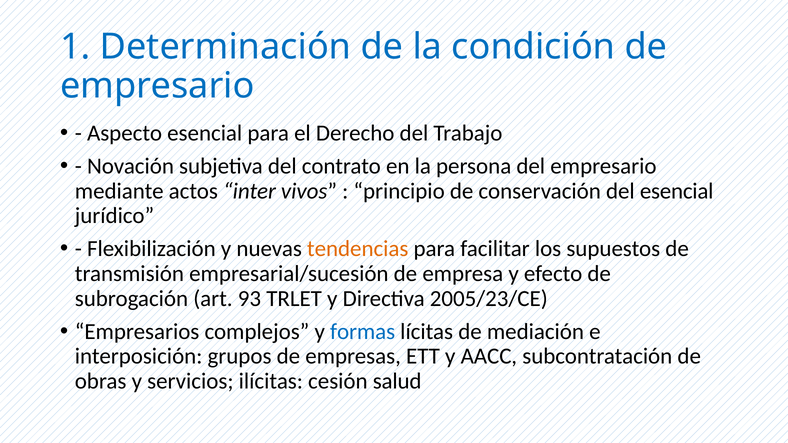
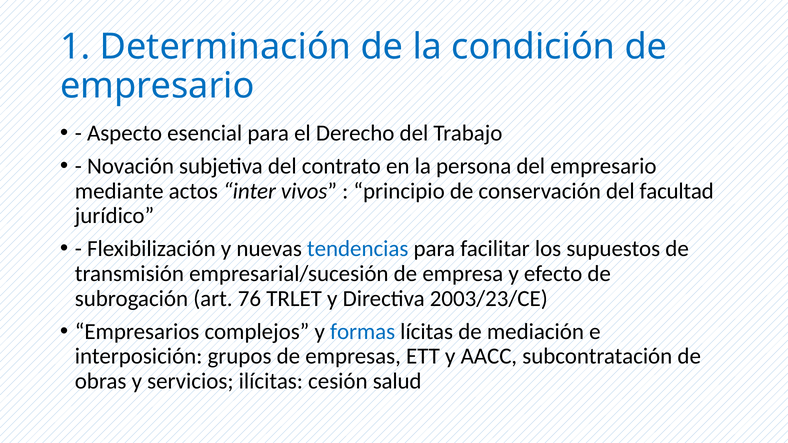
del esencial: esencial -> facultad
tendencias colour: orange -> blue
93: 93 -> 76
2005/23/CE: 2005/23/CE -> 2003/23/CE
